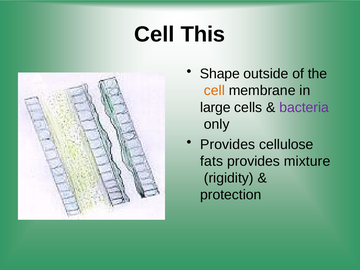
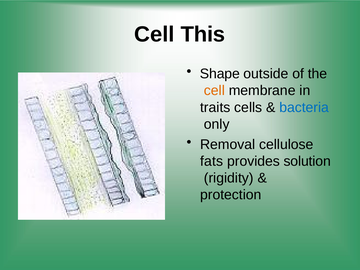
large: large -> traits
bacteria colour: purple -> blue
Provides at (228, 144): Provides -> Removal
mixture: mixture -> solution
